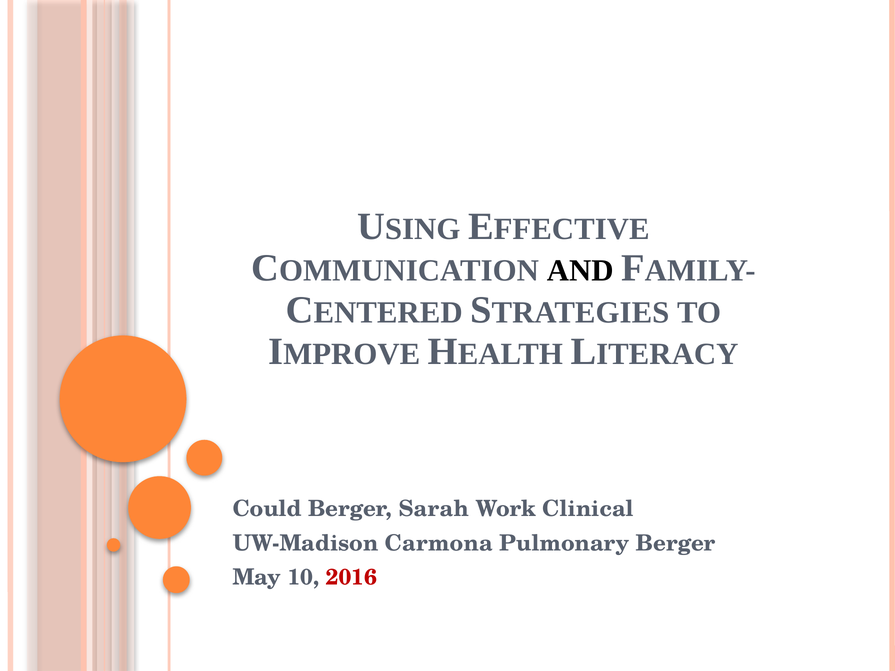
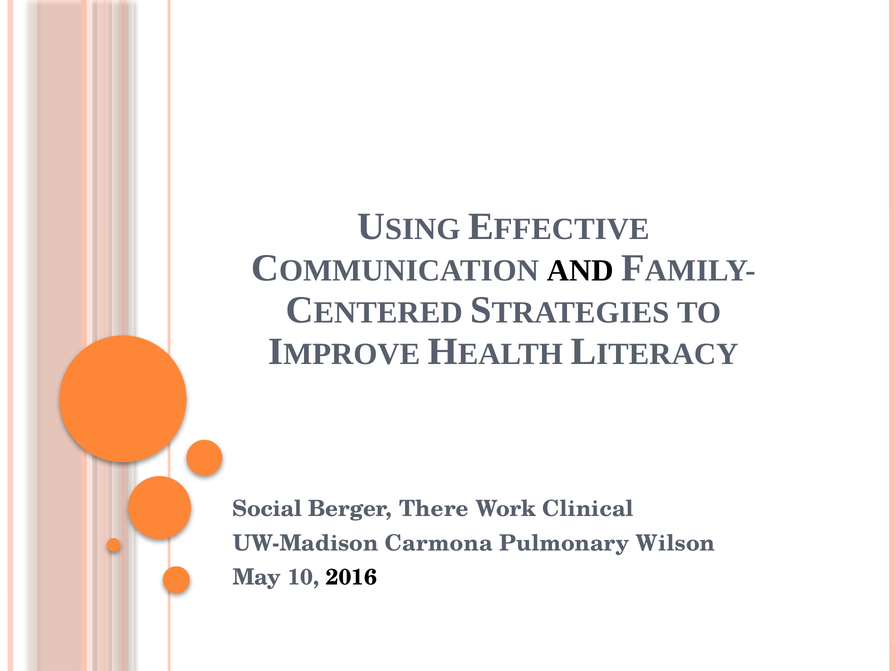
Could: Could -> Social
Sarah: Sarah -> There
Pulmonary Berger: Berger -> Wilson
2016 colour: red -> black
